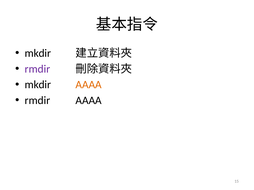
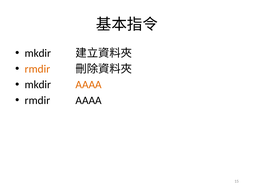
rmdir at (37, 69) colour: purple -> orange
